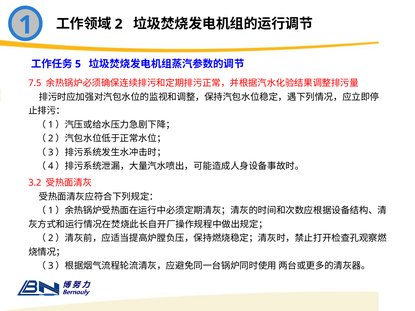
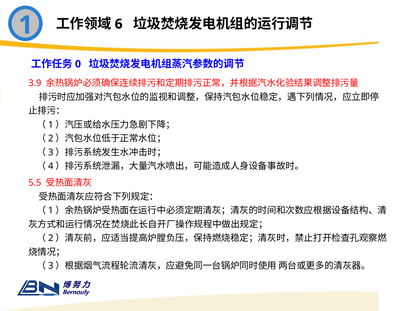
2: 2 -> 6
5: 5 -> 0
7.5: 7.5 -> 3.9
3.2: 3.2 -> 5.5
